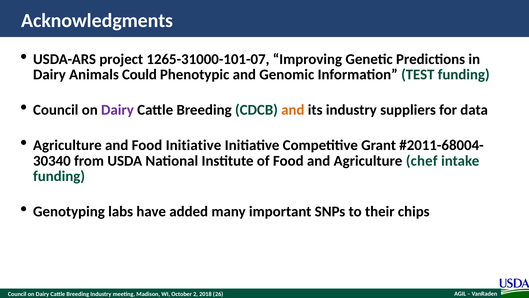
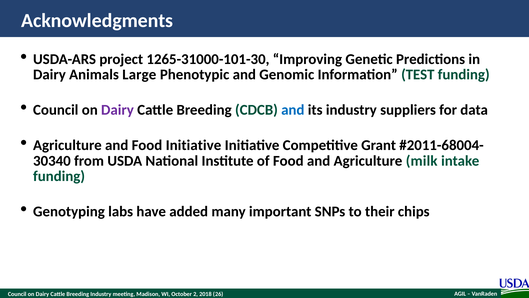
1265-31000-101-07: 1265-31000-101-07 -> 1265-31000-101-30
Could: Could -> Large
and at (293, 110) colour: orange -> blue
chef: chef -> milk
